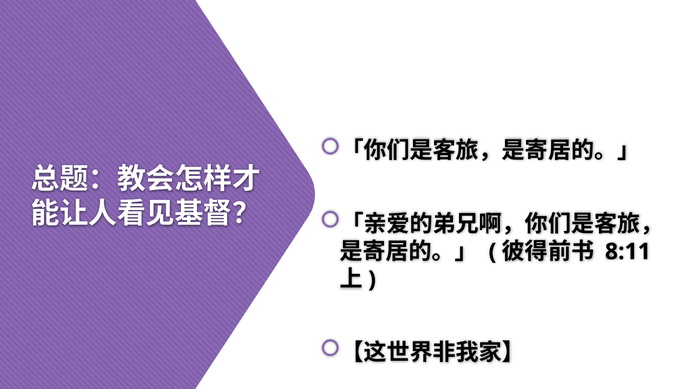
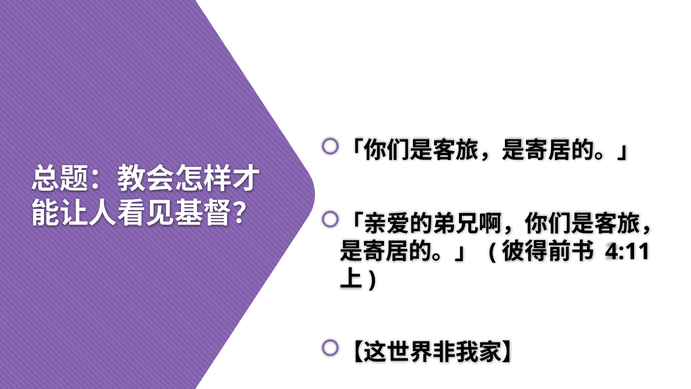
8:11: 8:11 -> 4:11
